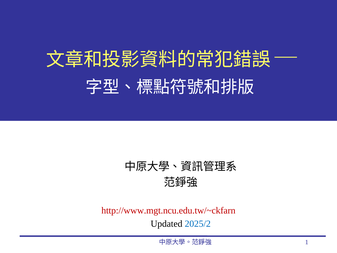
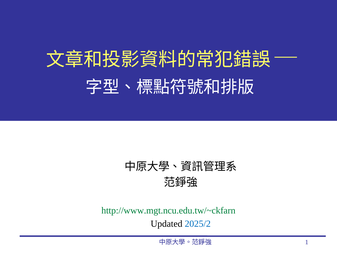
http://www.mgt.ncu.edu.tw/~ckfarn colour: red -> green
